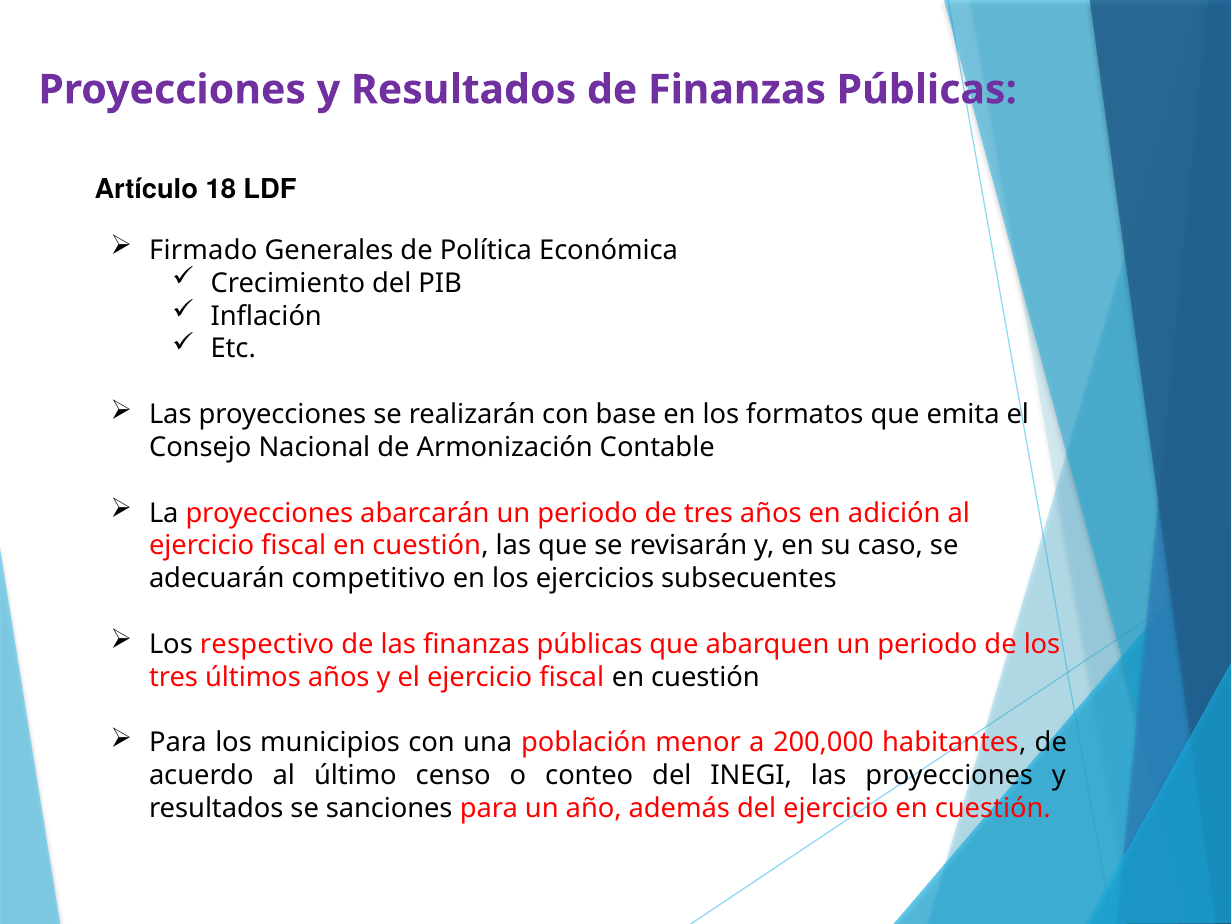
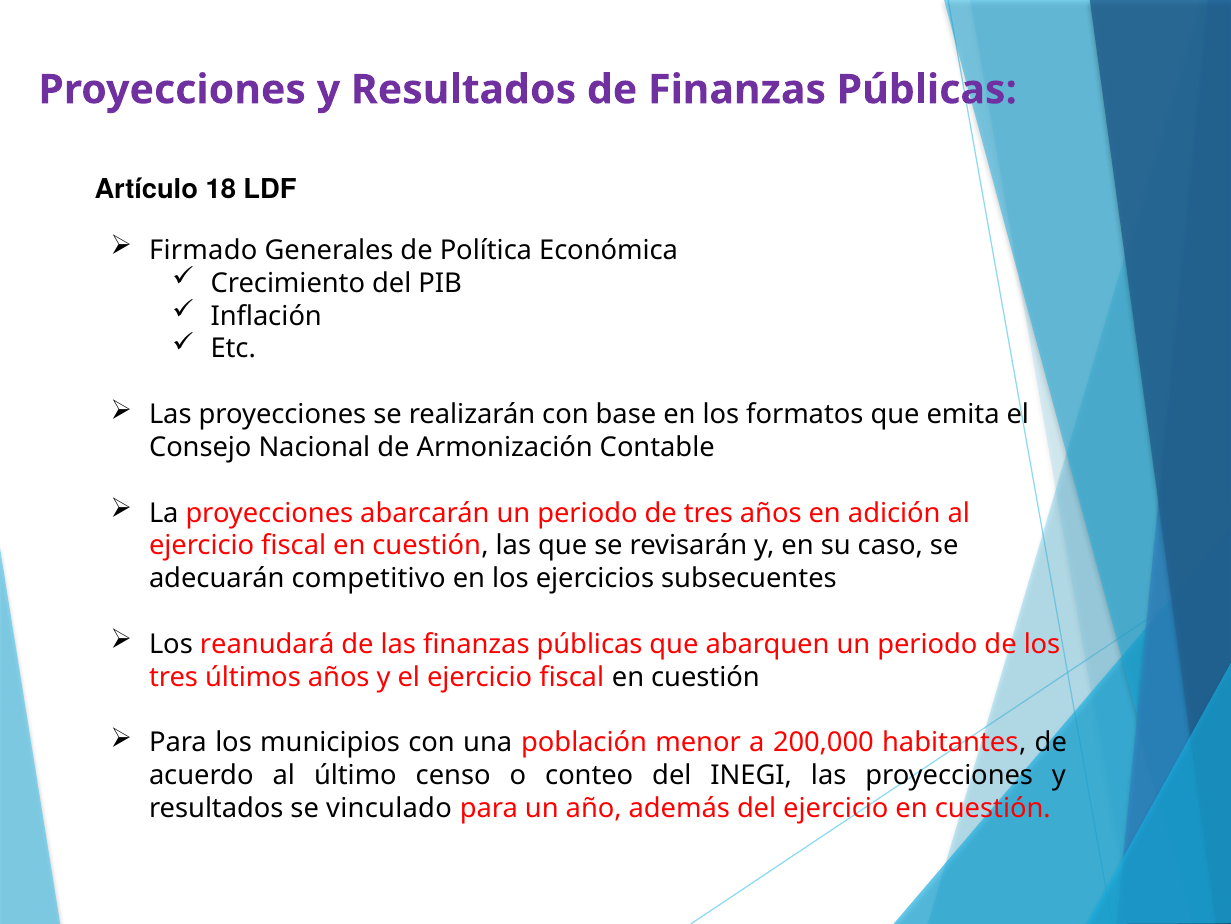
respectivo: respectivo -> reanudará
sanciones: sanciones -> vinculado
